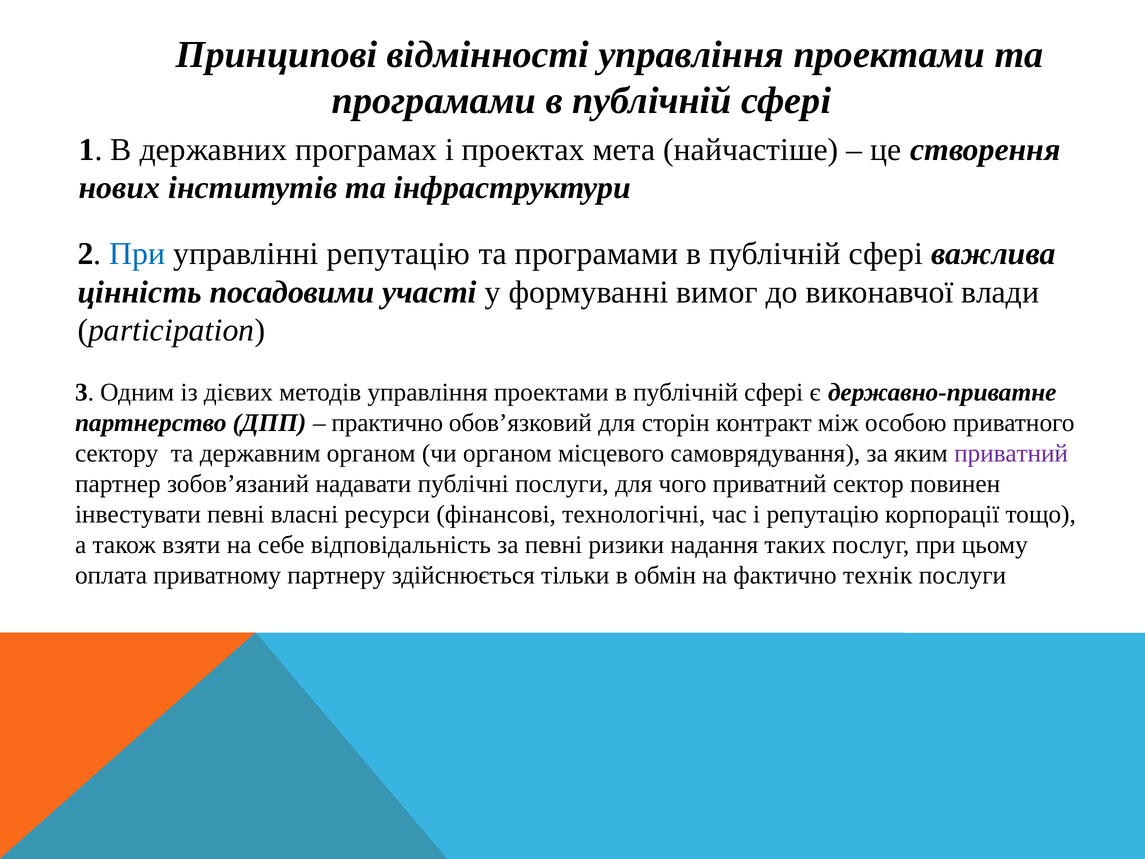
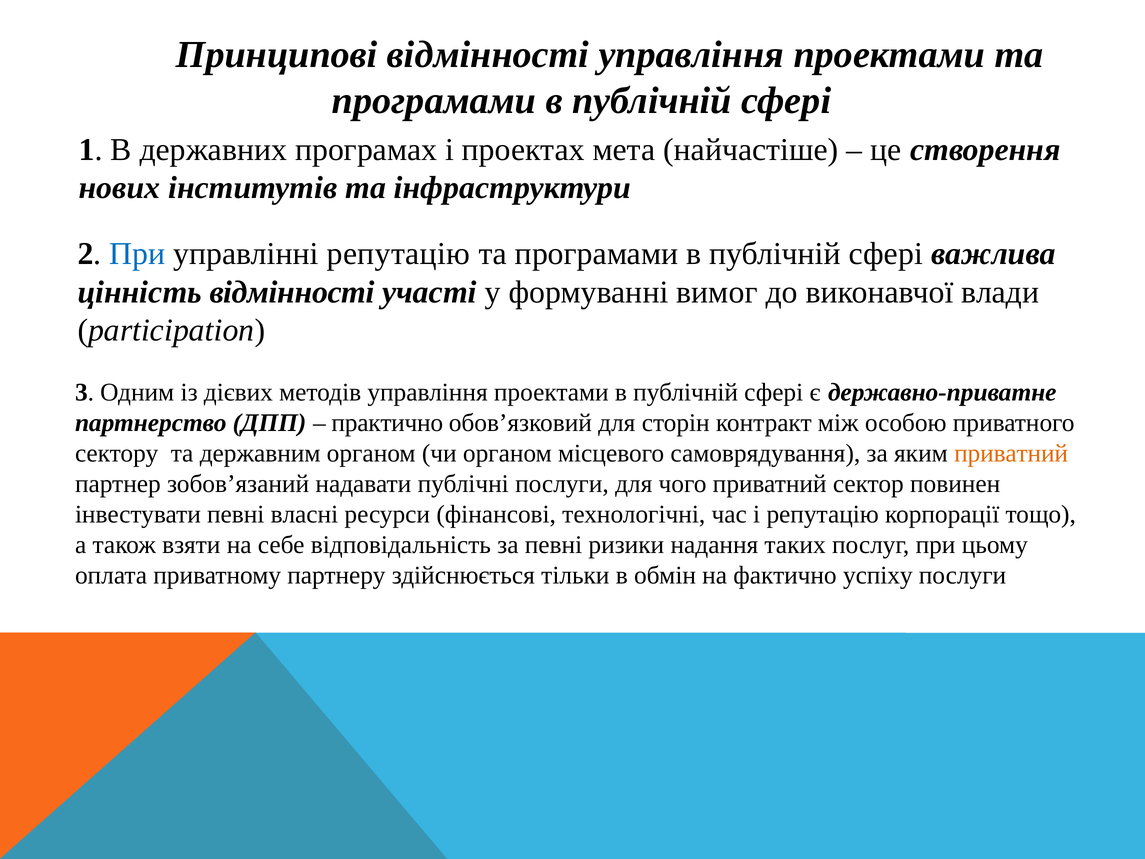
цінність посадовими: посадовими -> відмінності
приватний at (1011, 453) colour: purple -> orange
технік: технік -> успіху
